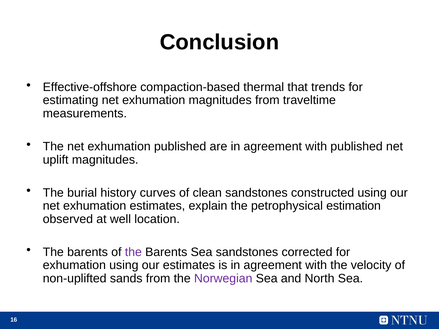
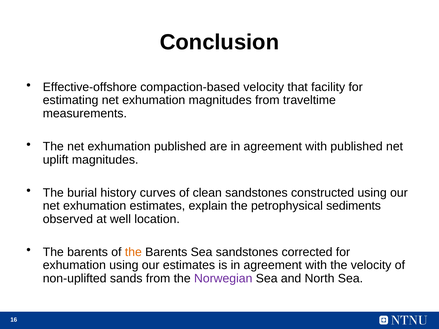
compaction-based thermal: thermal -> velocity
trends: trends -> facility
estimation: estimation -> sediments
the at (133, 252) colour: purple -> orange
